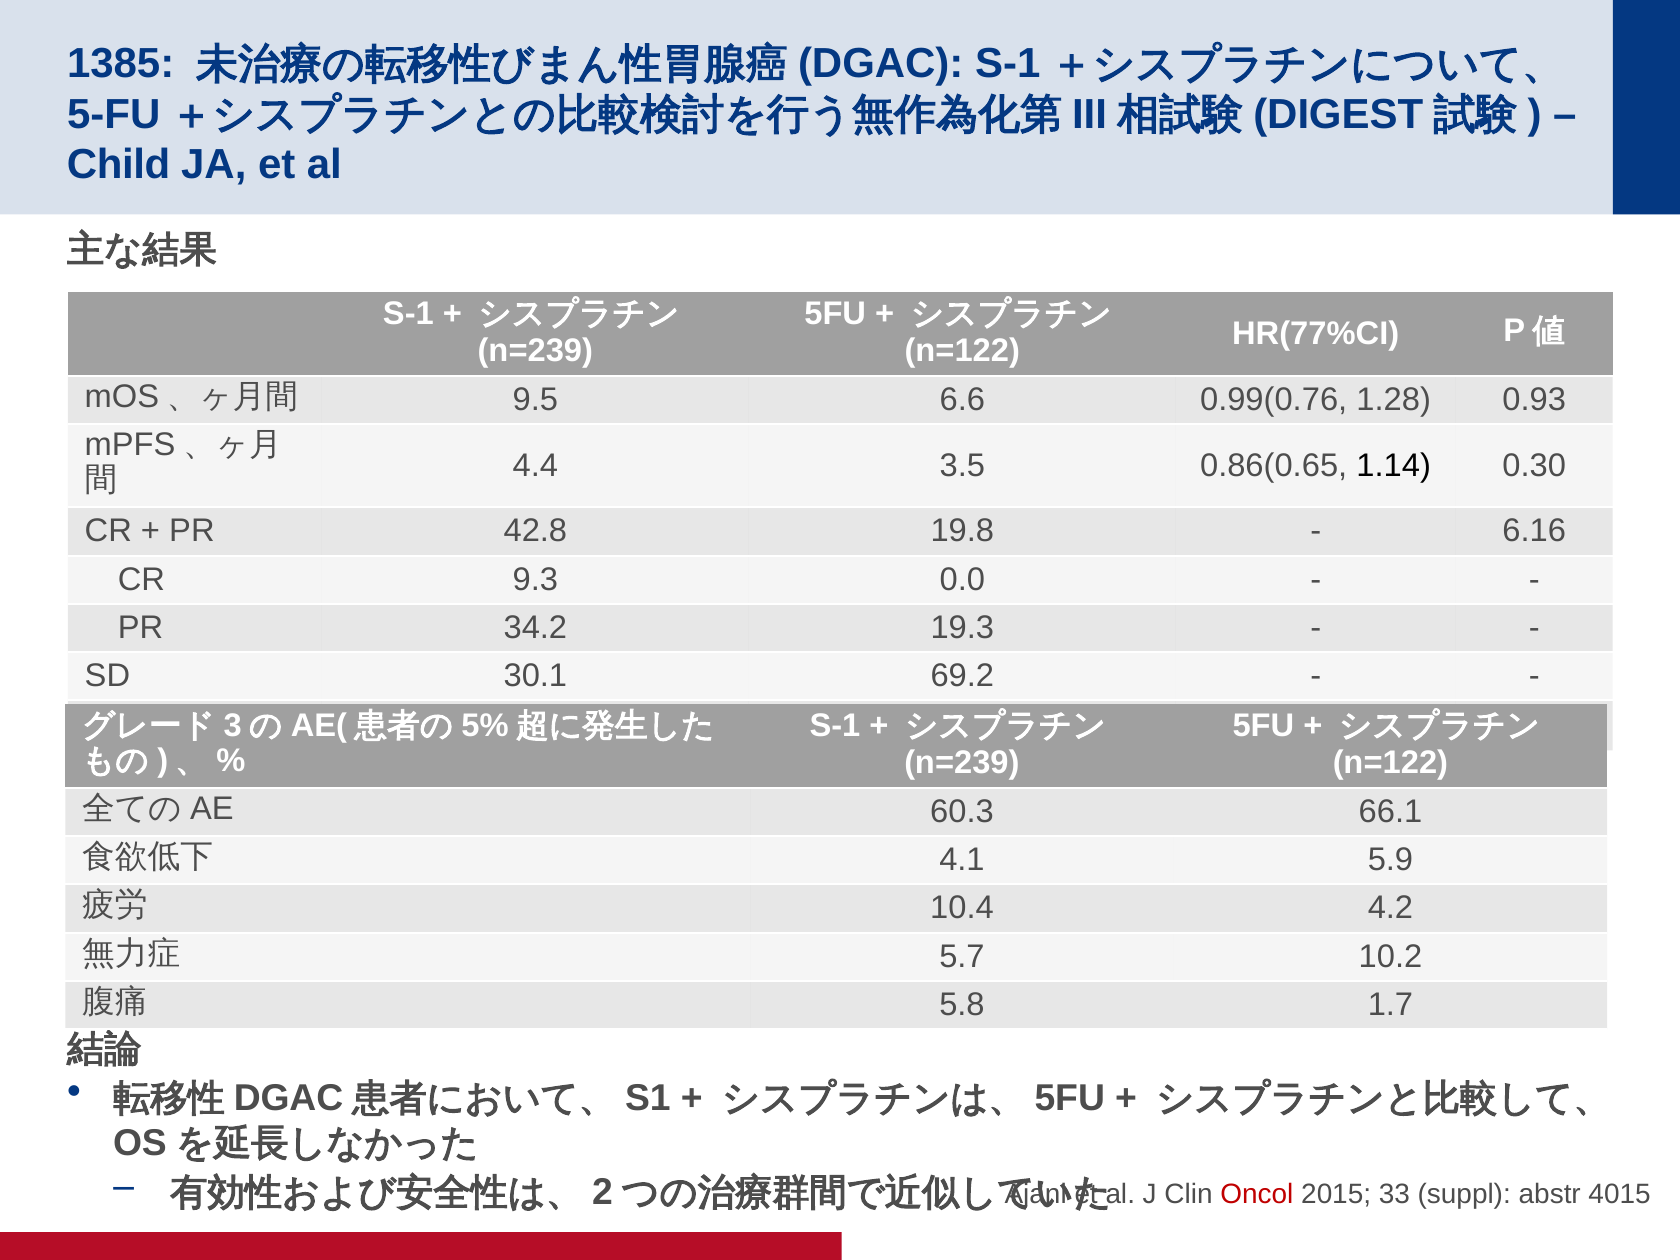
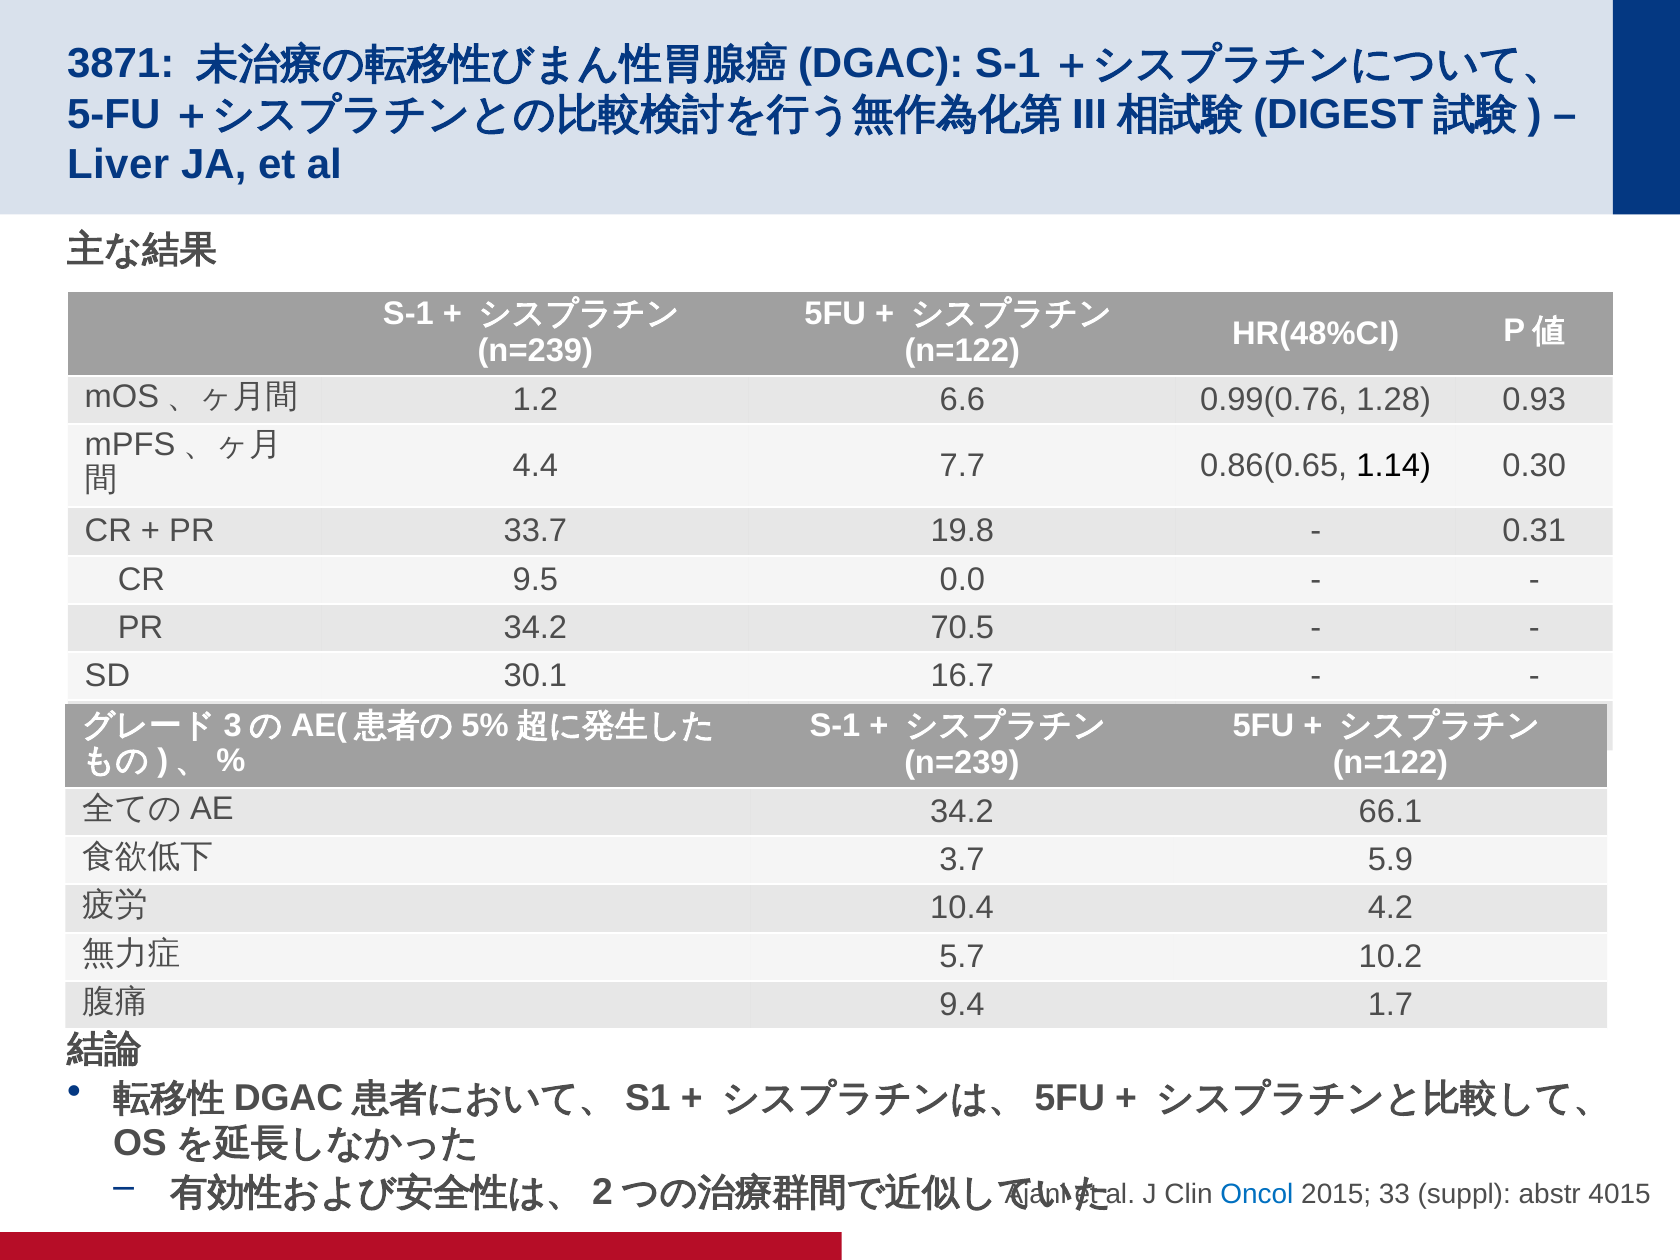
1385: 1385 -> 3871
Child: Child -> Liver
HR(77%CI: HR(77%CI -> HR(48%CI
9.5: 9.5 -> 1.2
3.5: 3.5 -> 7.7
42.8: 42.8 -> 33.7
6.16: 6.16 -> 0.31
9.3: 9.3 -> 9.5
19.3: 19.3 -> 70.5
69.2: 69.2 -> 16.7
60.3 at (962, 811): 60.3 -> 34.2
4.1: 4.1 -> 3.7
5.8: 5.8 -> 9.4
Oncol colour: red -> blue
